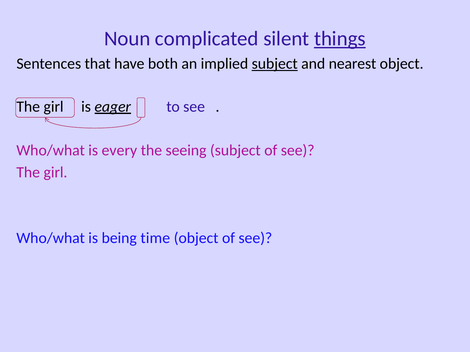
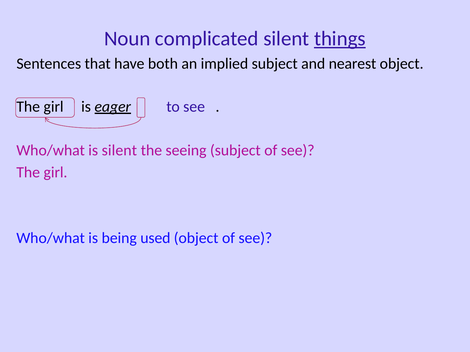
subject at (275, 64) underline: present -> none
is every: every -> silent
time: time -> used
